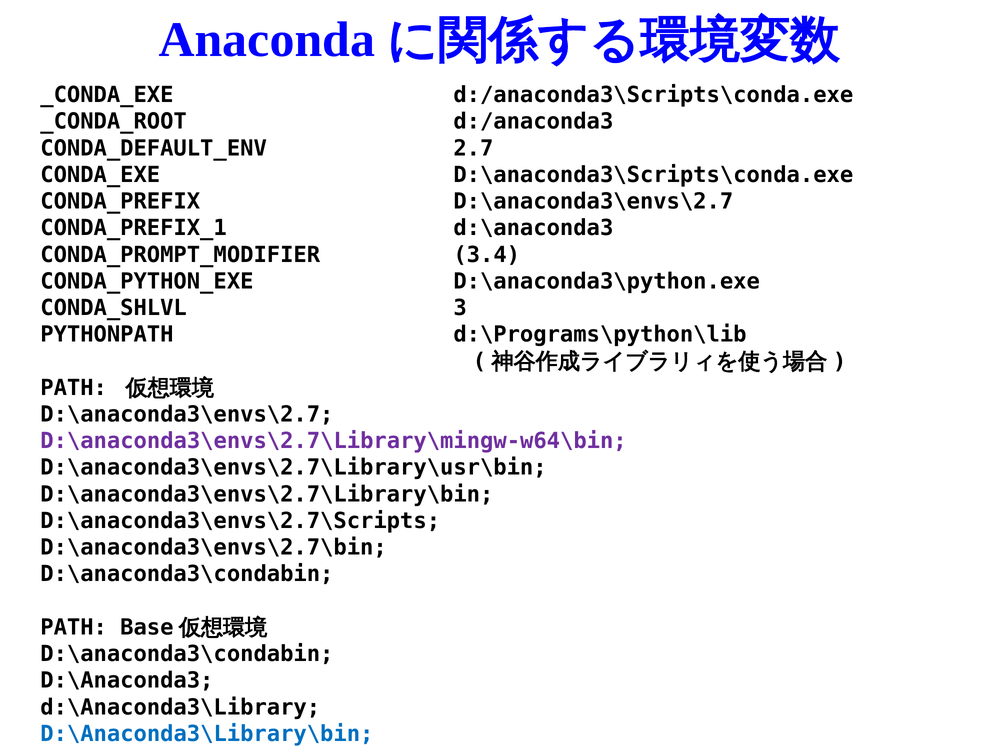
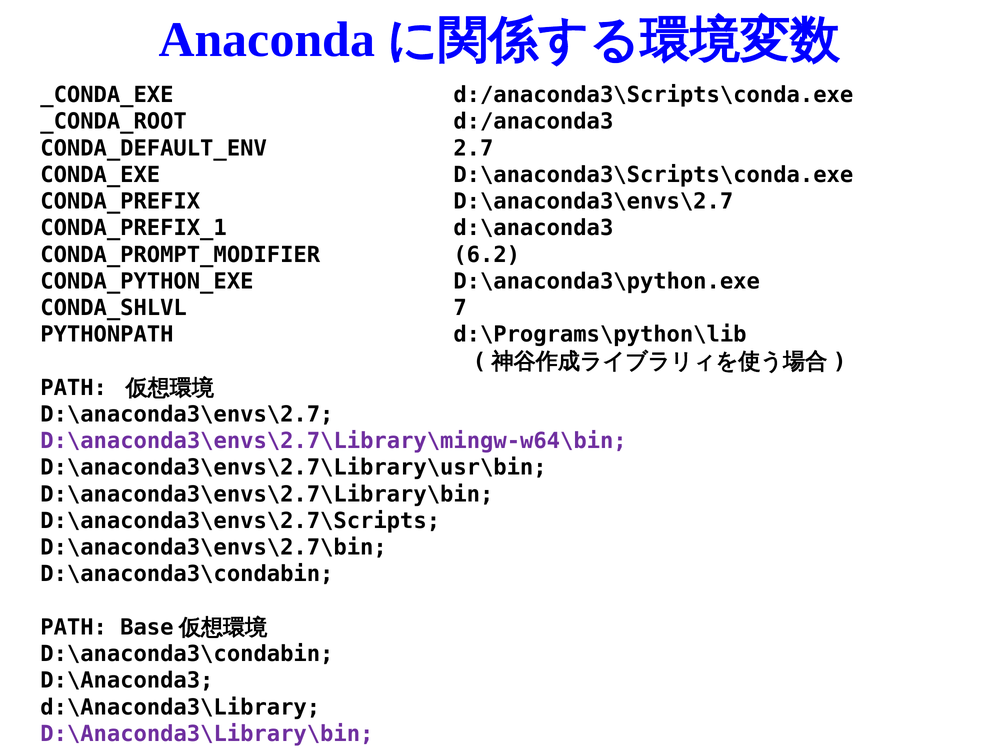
3.4: 3.4 -> 6.2
3: 3 -> 7
D:\Anaconda3\Library\bin colour: blue -> purple
